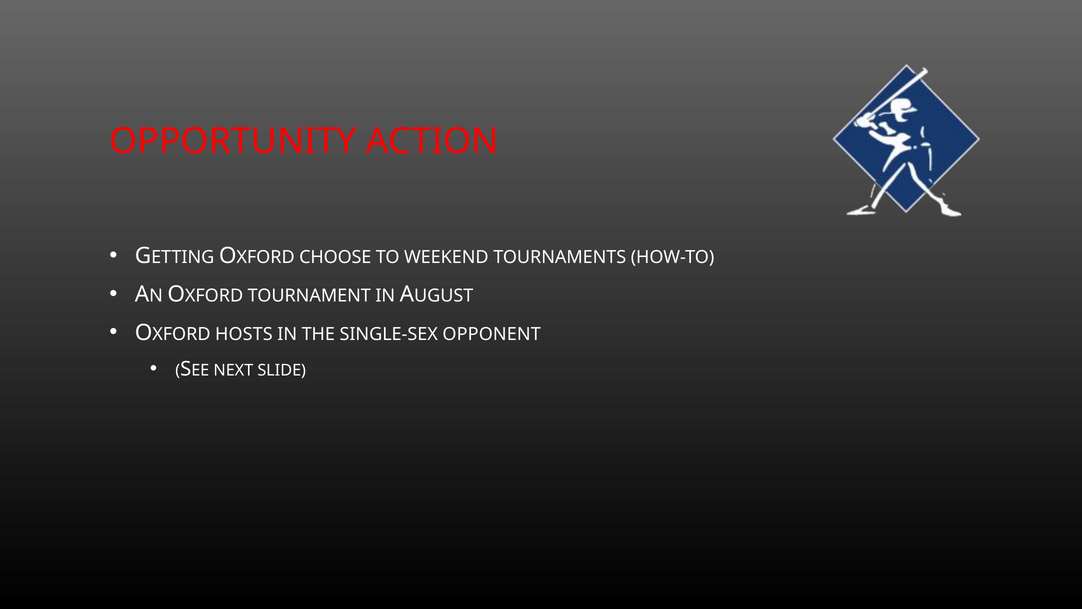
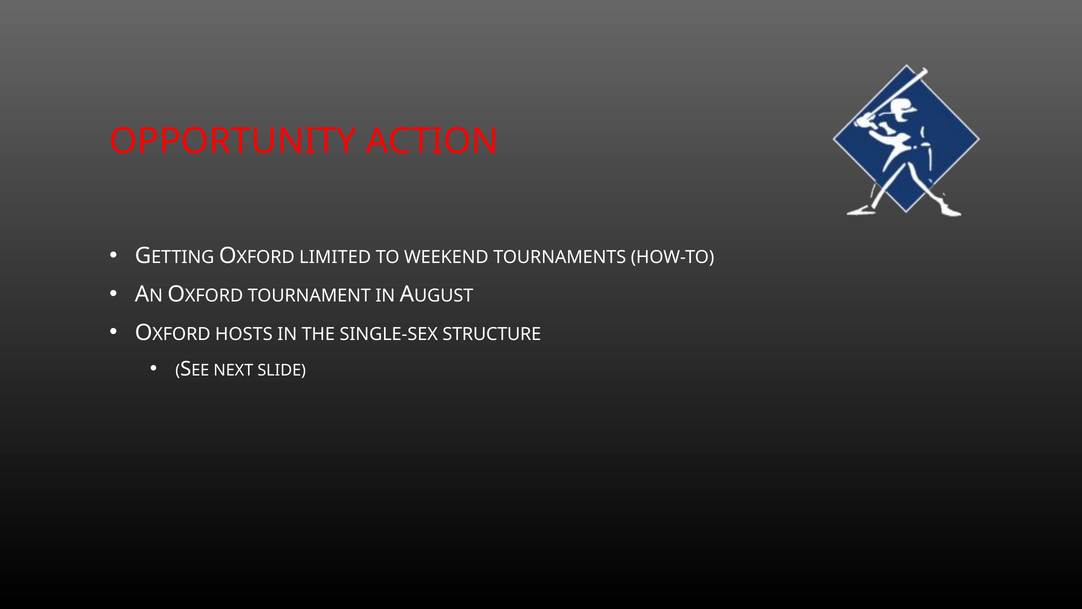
CHOOSE: CHOOSE -> LIMITED
OPPONENT: OPPONENT -> STRUCTURE
